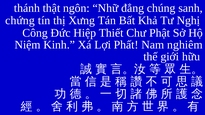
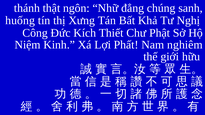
chứng: chứng -> huống
Hiệp: Hiệp -> Kích
